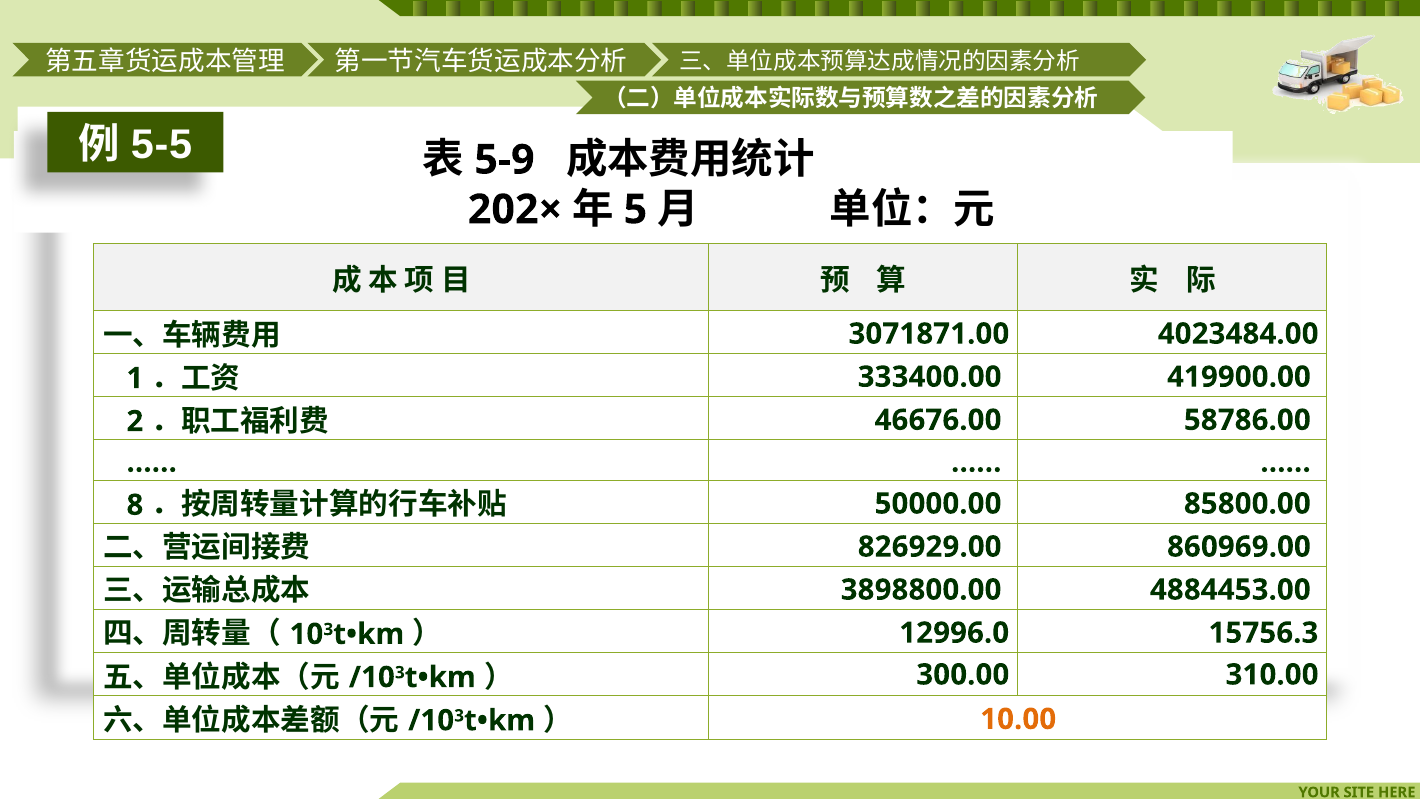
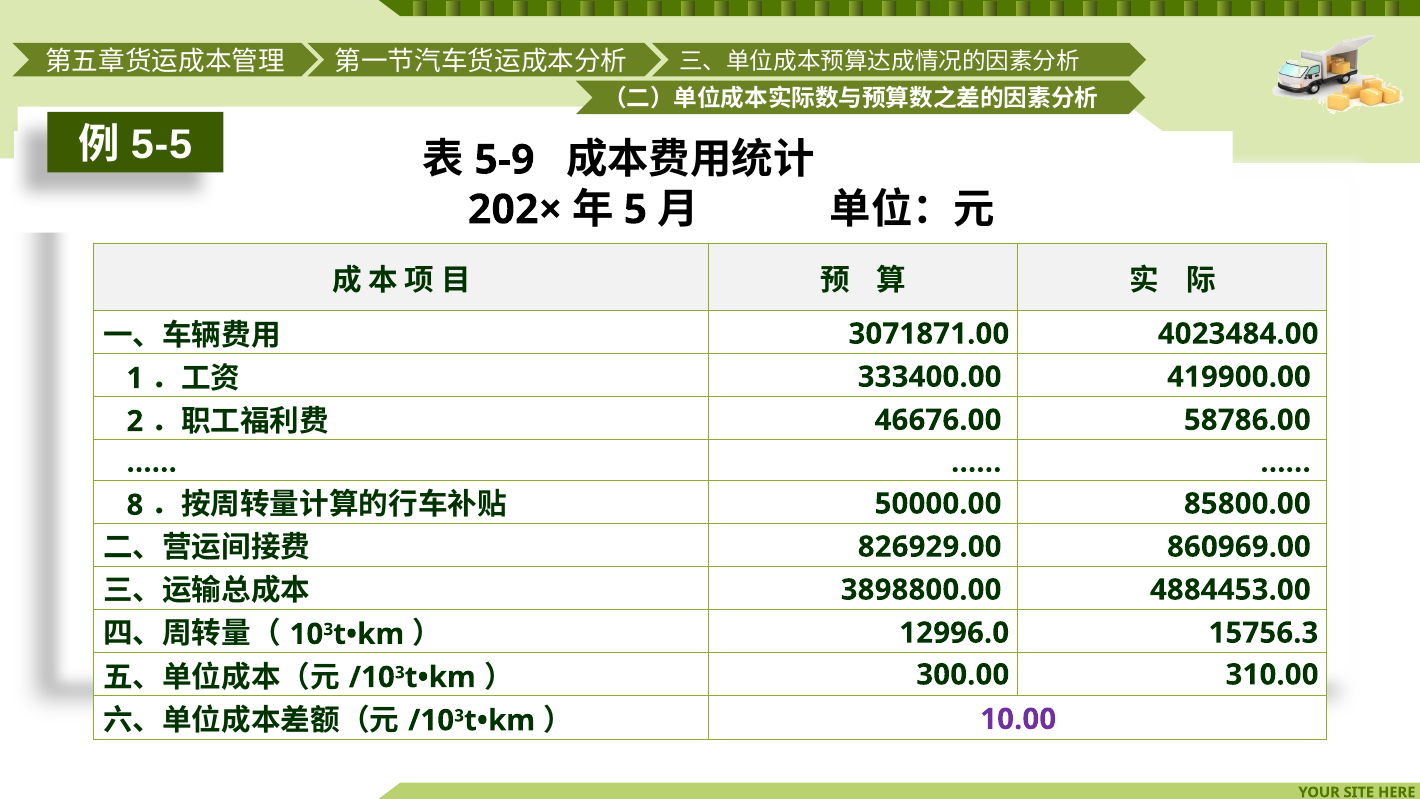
10.00 colour: orange -> purple
